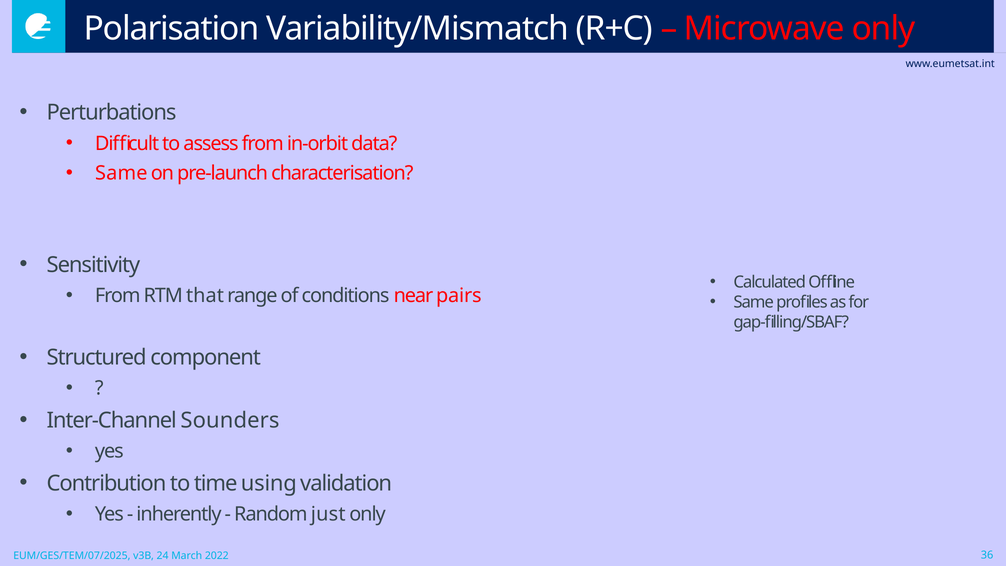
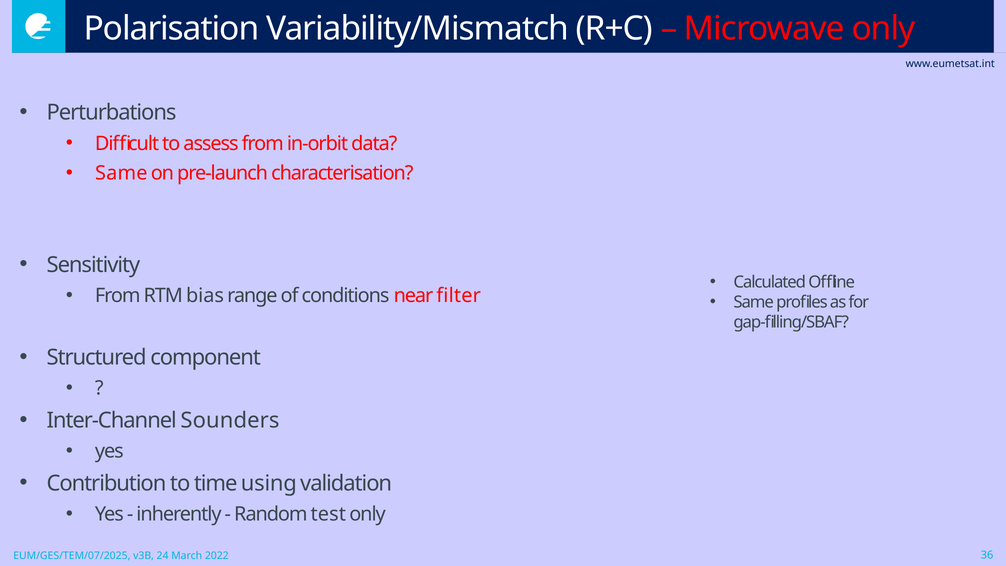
that: that -> bias
pairs: pairs -> filter
just: just -> test
